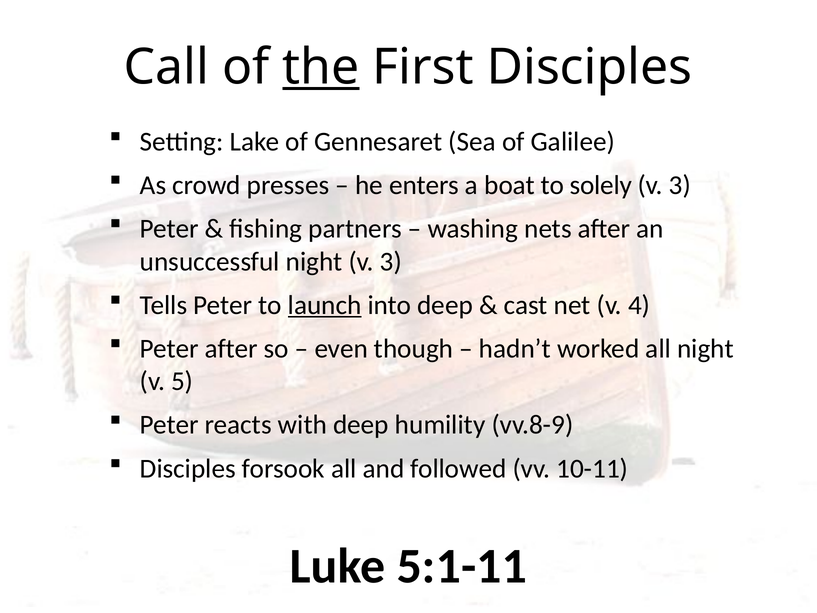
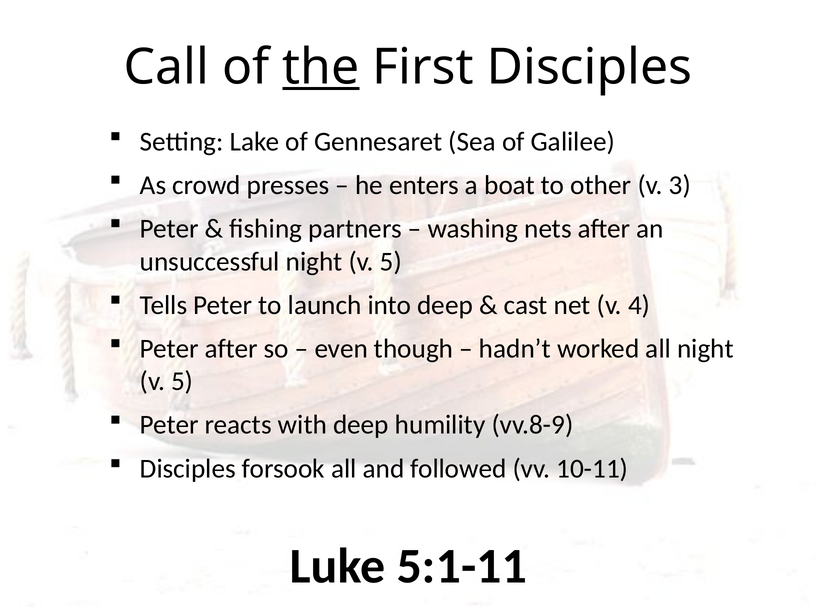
solely: solely -> other
unsuccessful night v 3: 3 -> 5
launch underline: present -> none
